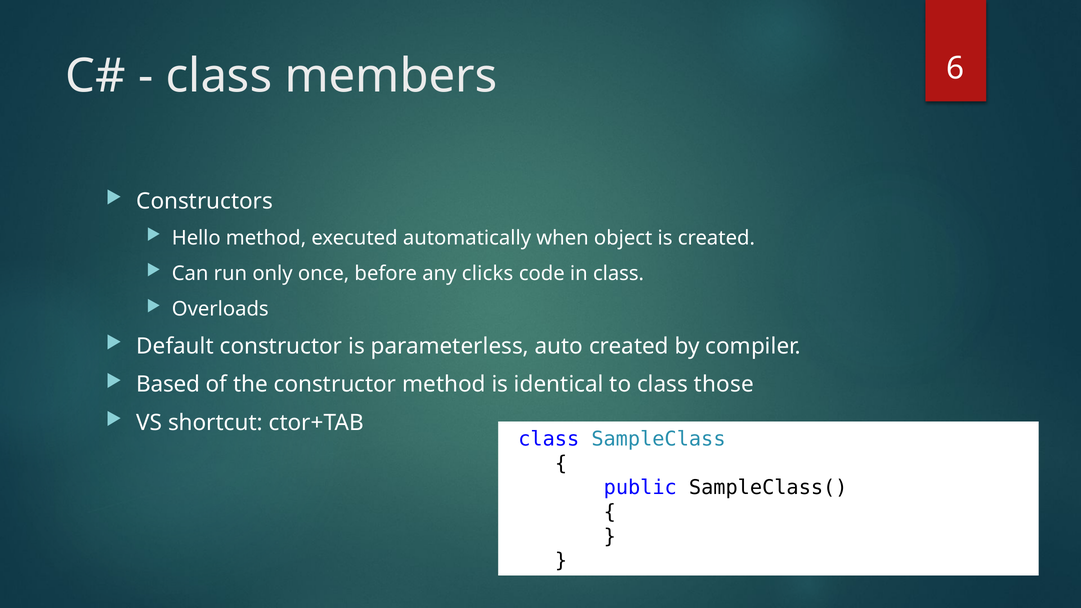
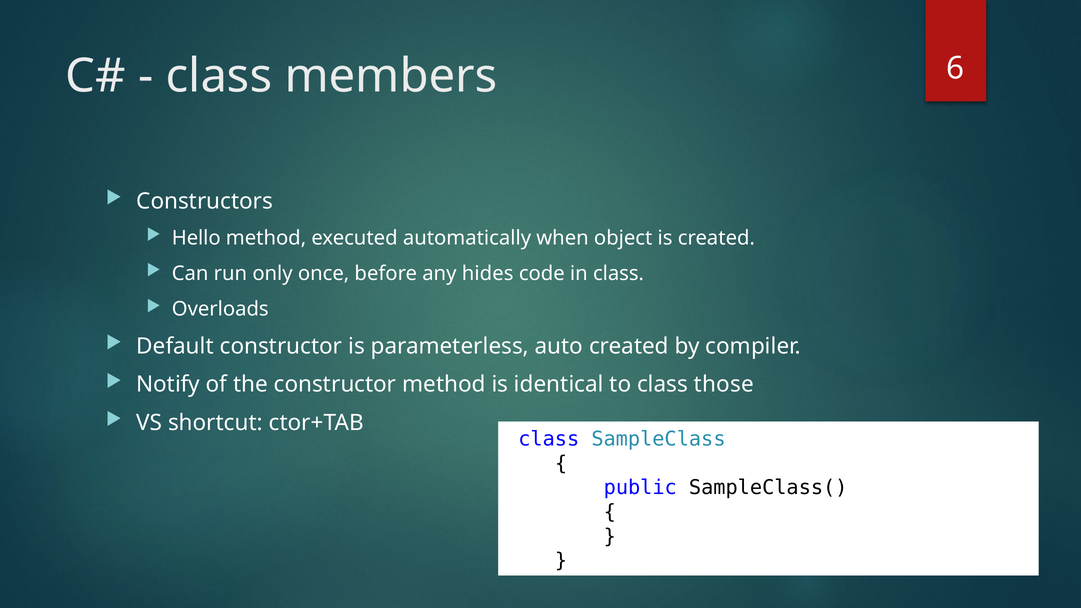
clicks: clicks -> hides
Based: Based -> Notify
